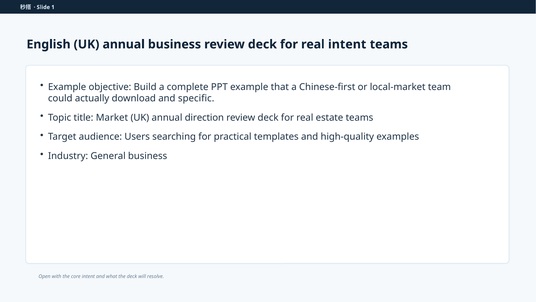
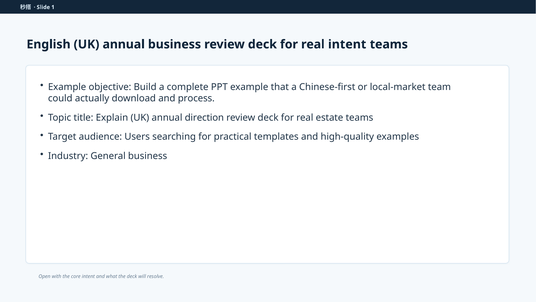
specific: specific -> process
Market: Market -> Explain
